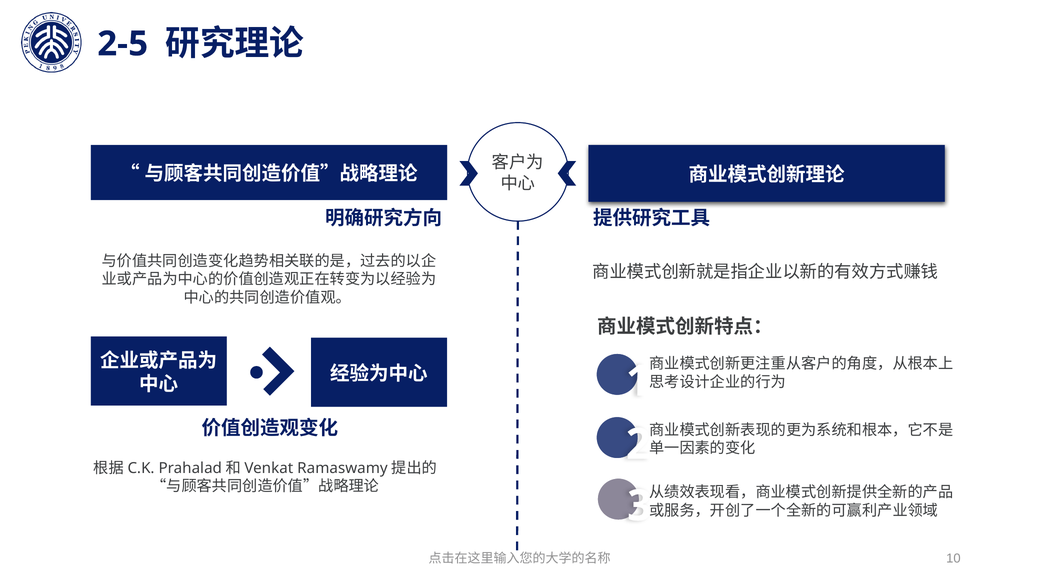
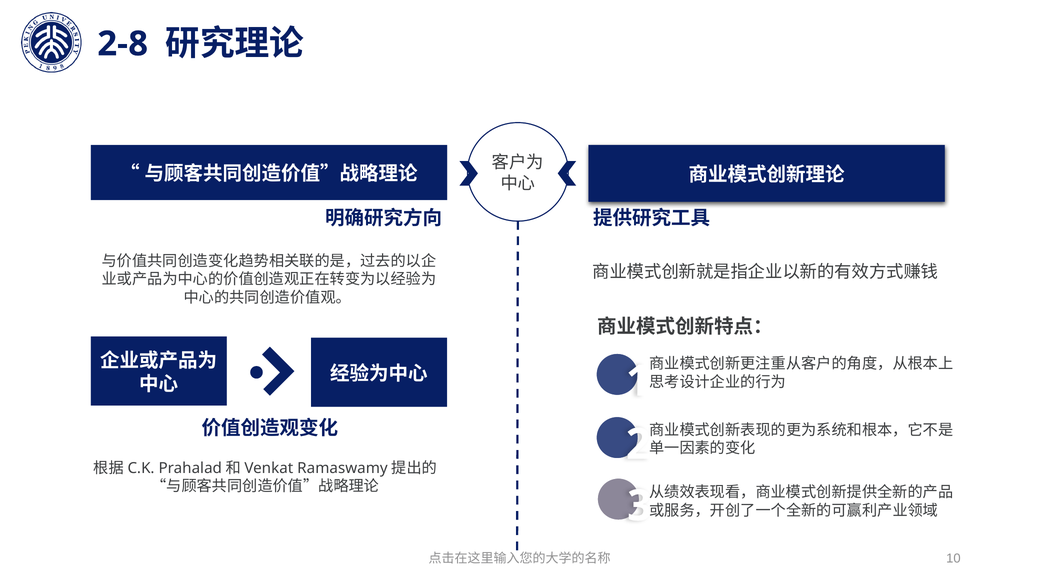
2-5: 2-5 -> 2-8
